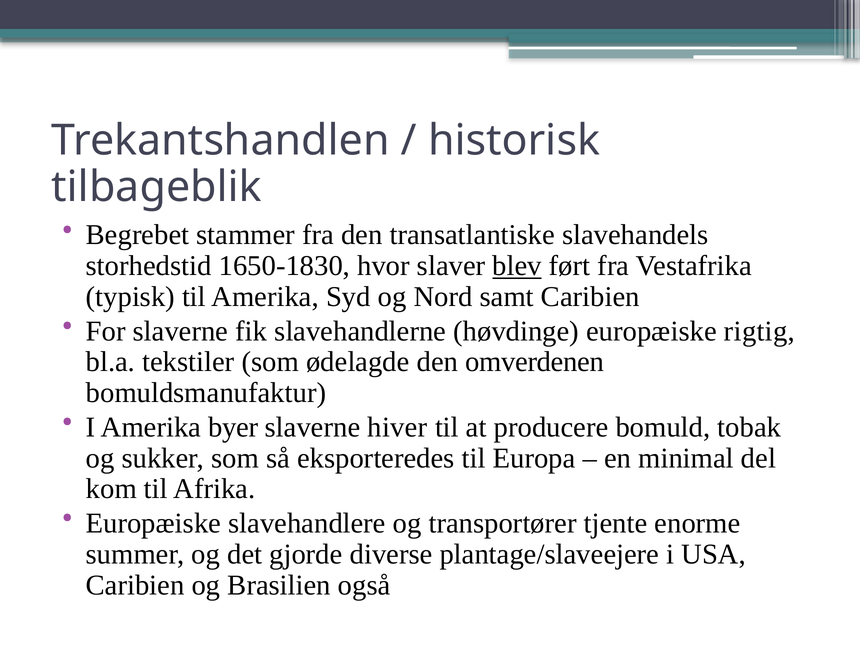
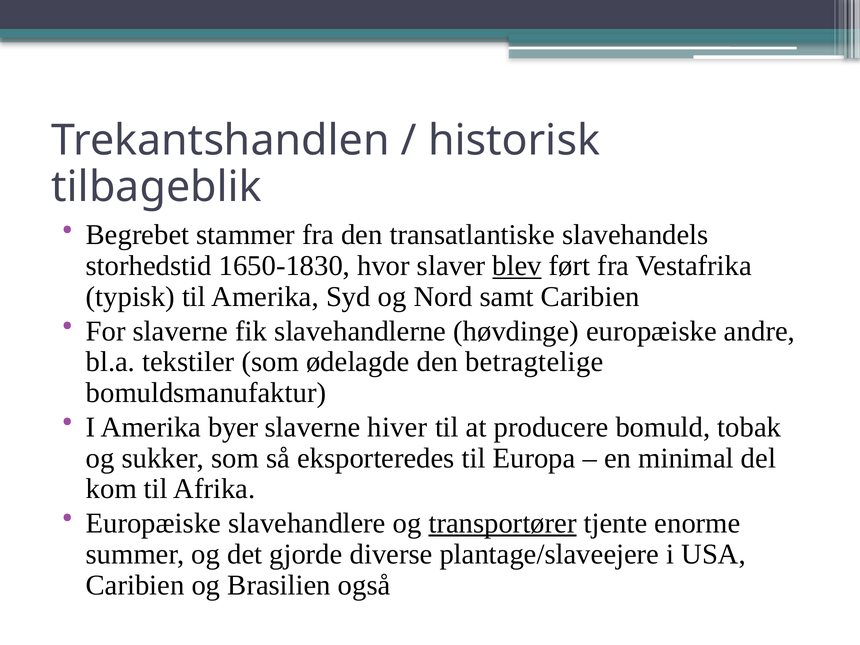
rigtig: rigtig -> andre
omverdenen: omverdenen -> betragtelige
transportører underline: none -> present
